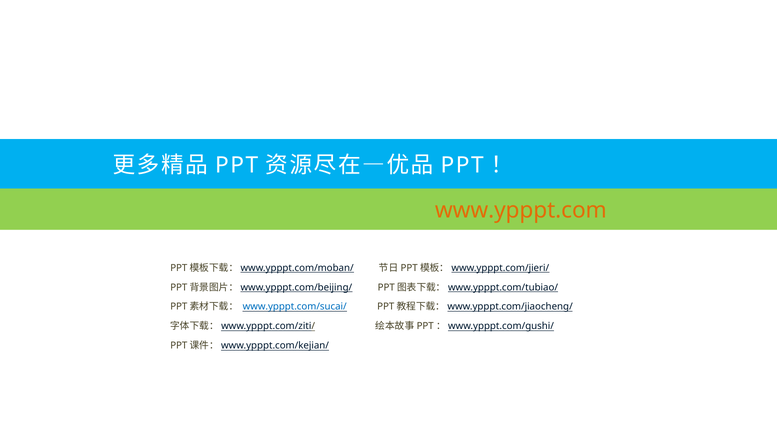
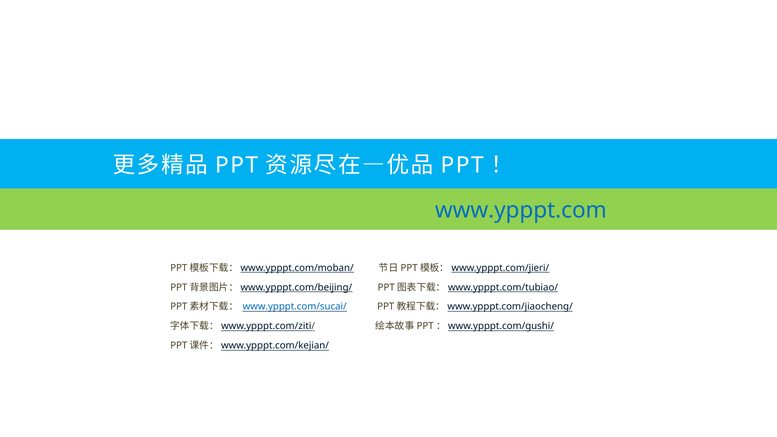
www.ypppt.com colour: orange -> blue
